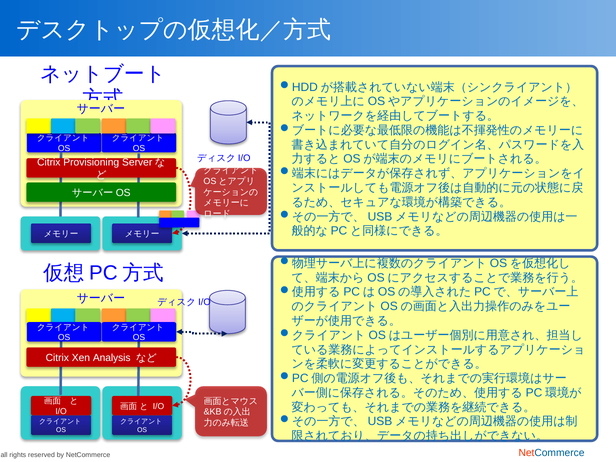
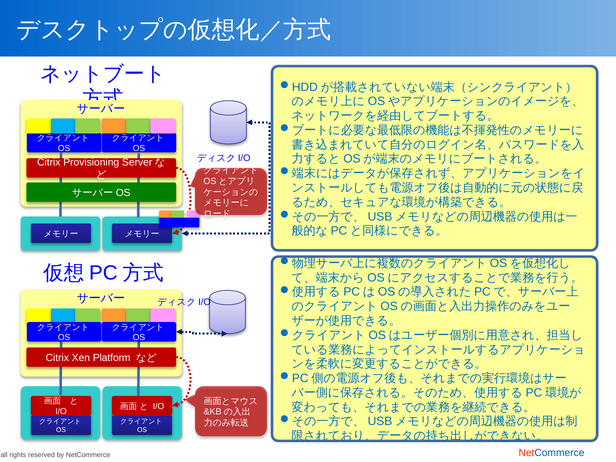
Analysis: Analysis -> Platform
